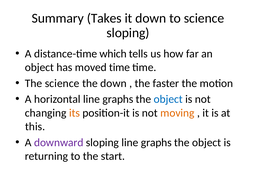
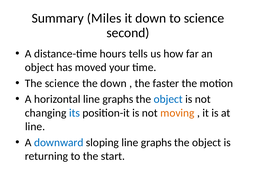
Takes: Takes -> Miles
sloping at (128, 33): sloping -> second
which: which -> hours
moved time: time -> your
its colour: orange -> blue
this at (35, 127): this -> line
downward colour: purple -> blue
